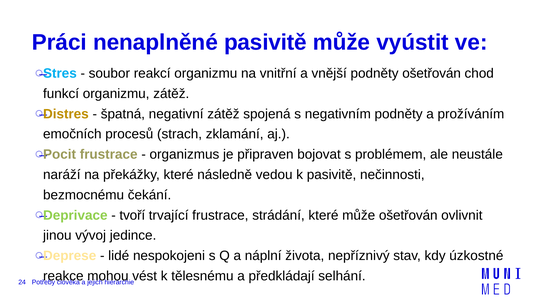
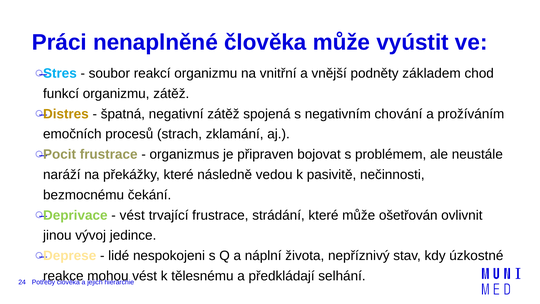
nenaplněné pasivitě: pasivitě -> člověka
podněty ošetřován: ošetřován -> základem
negativním podněty: podněty -> chování
tvoří at (132, 215): tvoří -> vést
